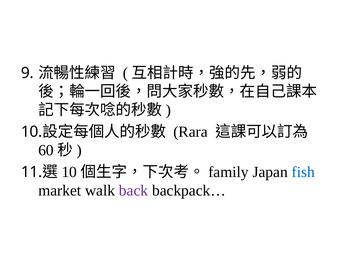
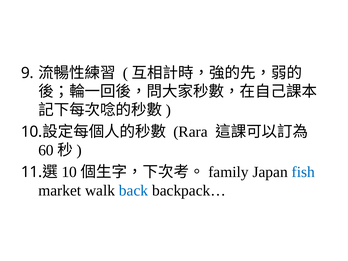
back colour: purple -> blue
